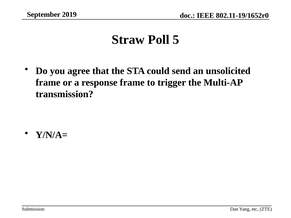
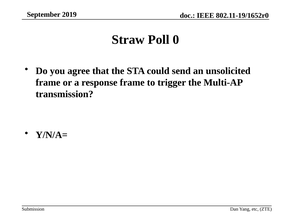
5: 5 -> 0
